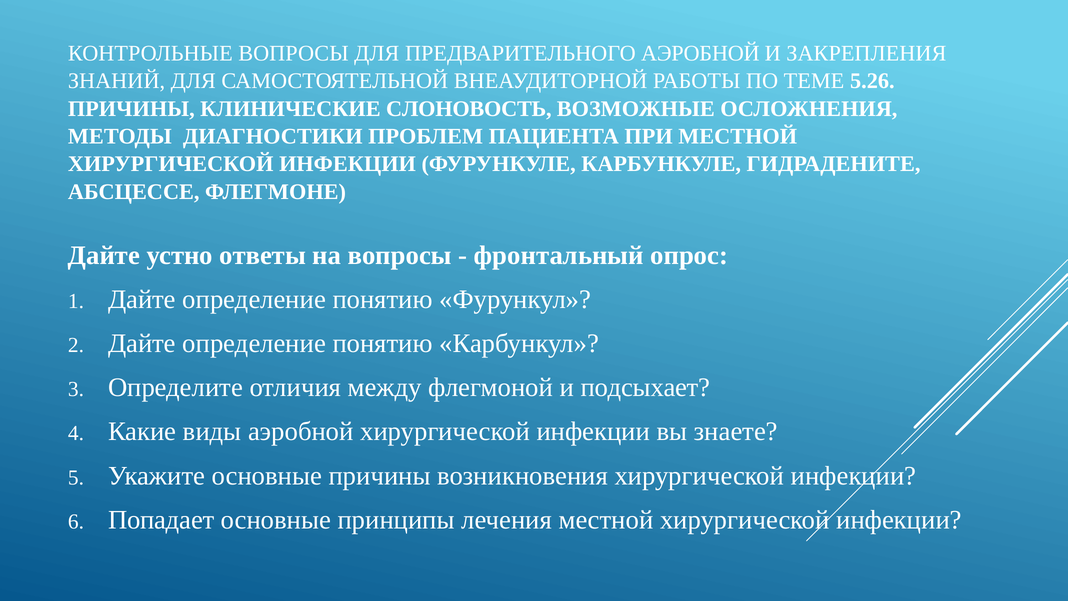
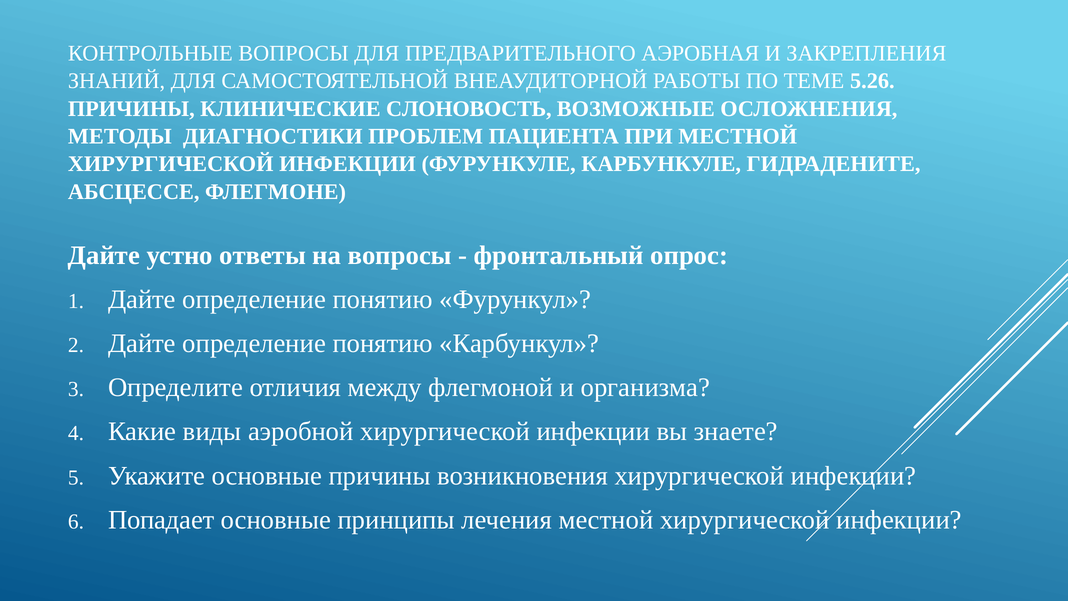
ПРЕДВАРИТЕЛЬНОГО АЭРОБНОЙ: АЭРОБНОЙ -> АЭРОБНАЯ
подсыхает: подсыхает -> организма
